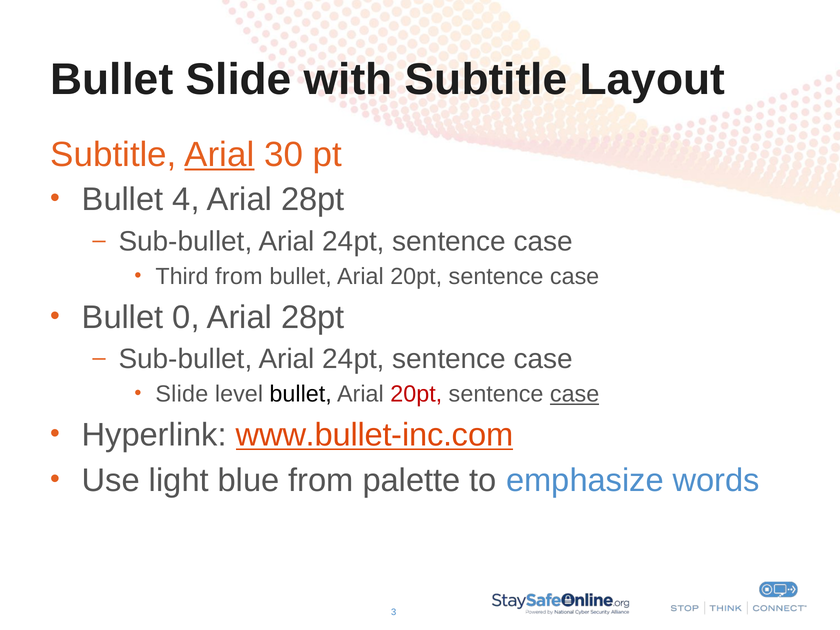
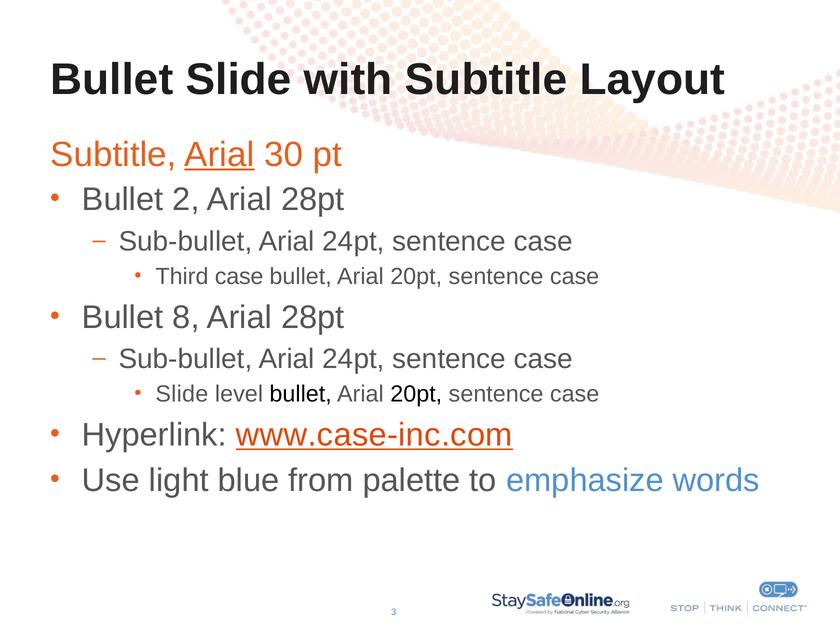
4: 4 -> 2
Third from: from -> case
0: 0 -> 8
20pt at (416, 394) colour: red -> black
case at (575, 394) underline: present -> none
www.bullet-inc.com: www.bullet-inc.com -> www.case-inc.com
